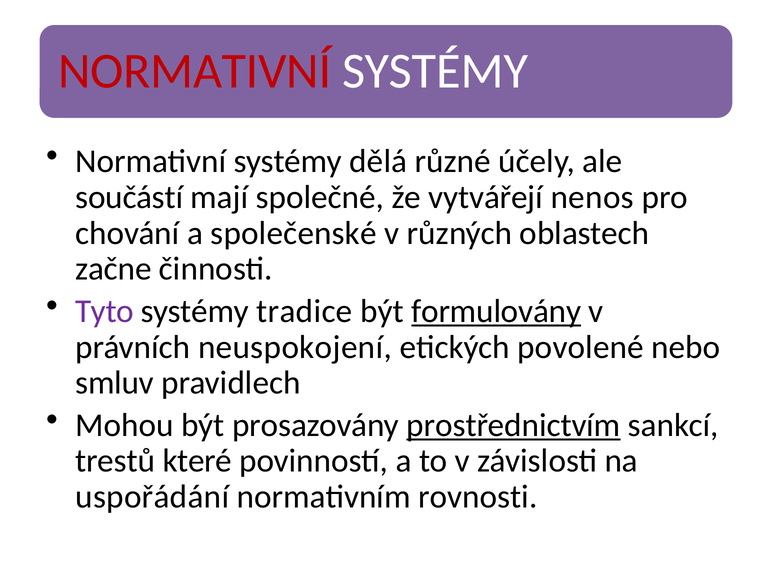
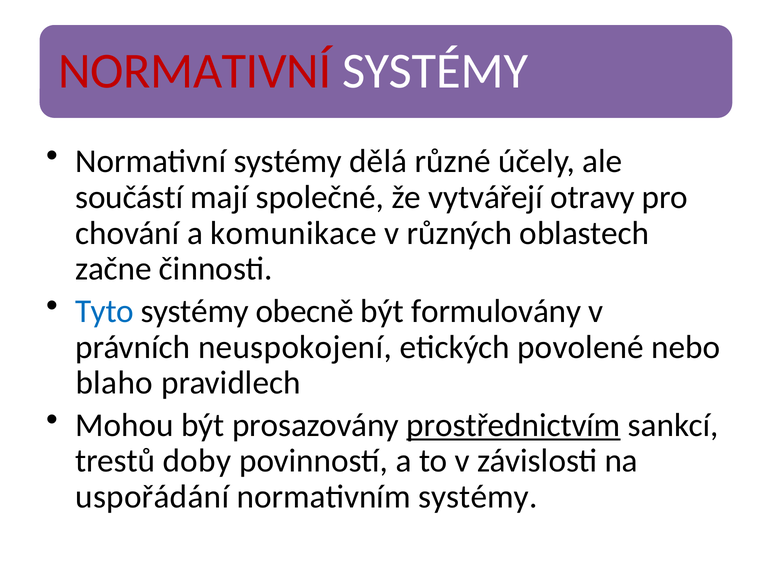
nenos: nenos -> otravy
společenské: společenské -> komunikace
Tyto colour: purple -> blue
tradice: tradice -> obecně
formulovány underline: present -> none
smluv: smluv -> blaho
které: které -> doby
normativním rovnosti: rovnosti -> systémy
